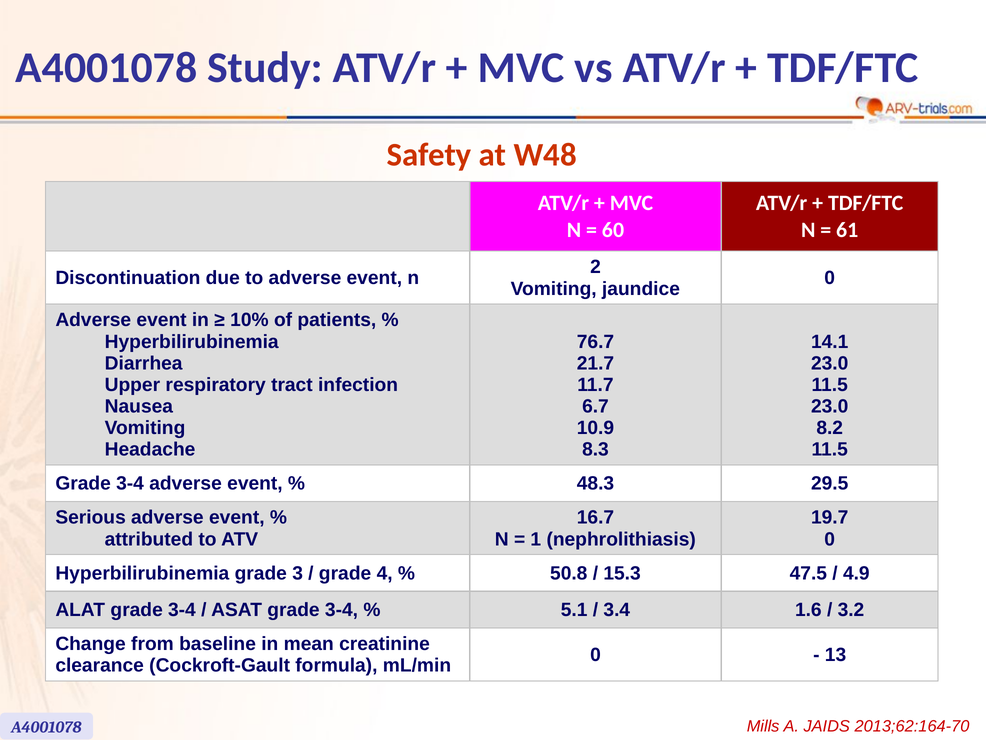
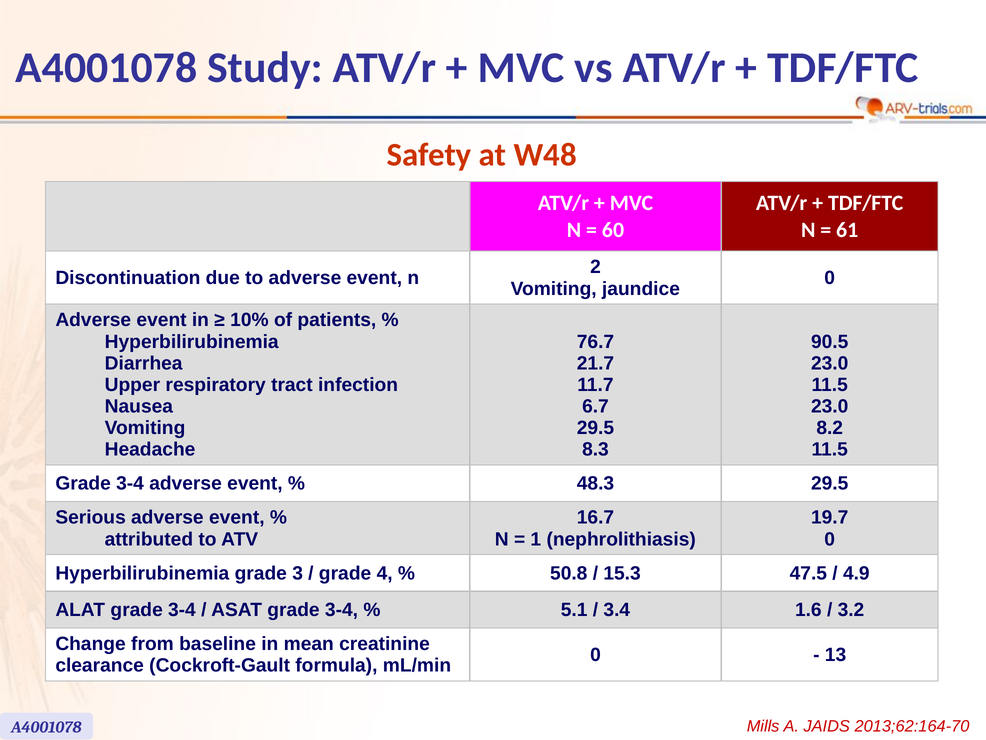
14.1: 14.1 -> 90.5
10.9 at (595, 428): 10.9 -> 29.5
